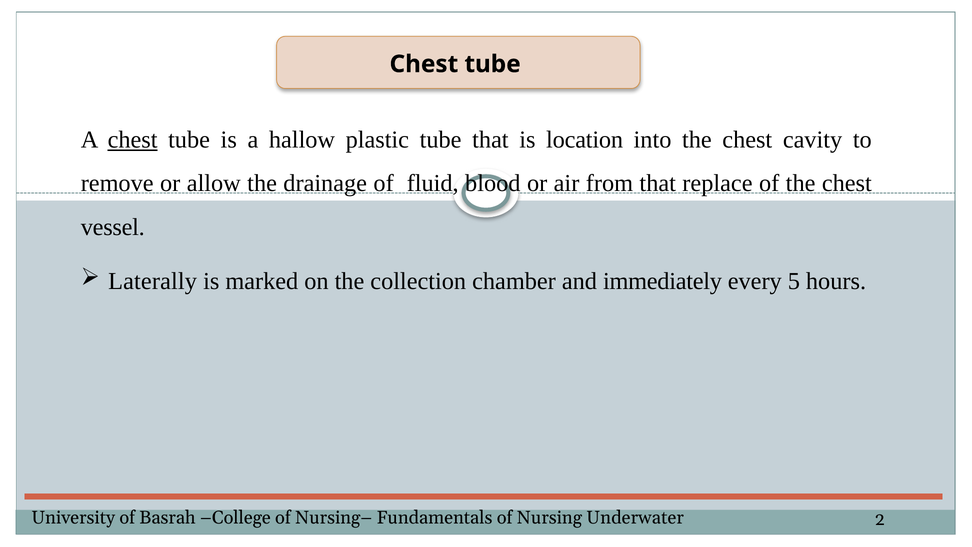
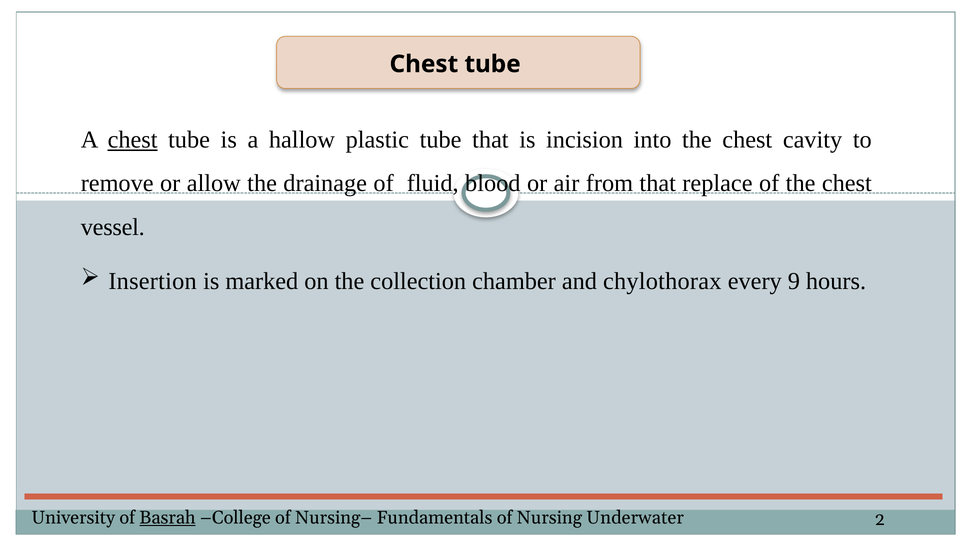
location: location -> incision
Laterally: Laterally -> Insertion
immediately: immediately -> chylothorax
5: 5 -> 9
Basrah underline: none -> present
